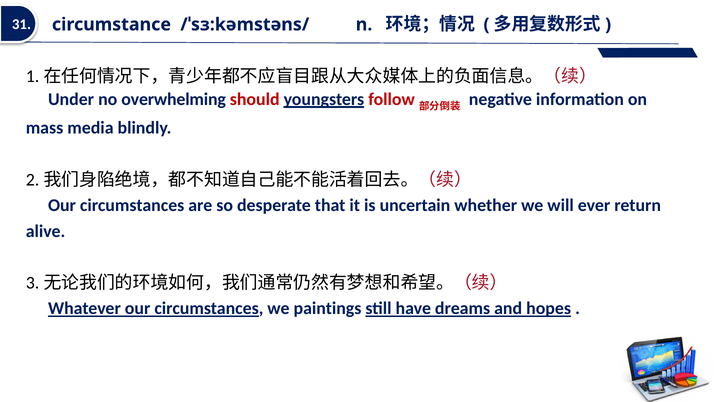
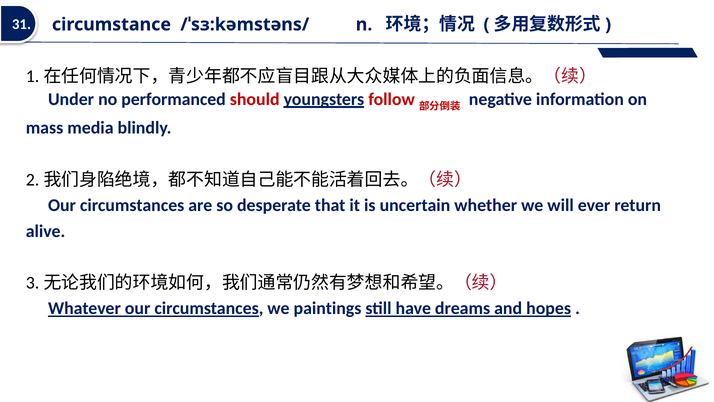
overwhelming: overwhelming -> performanced
